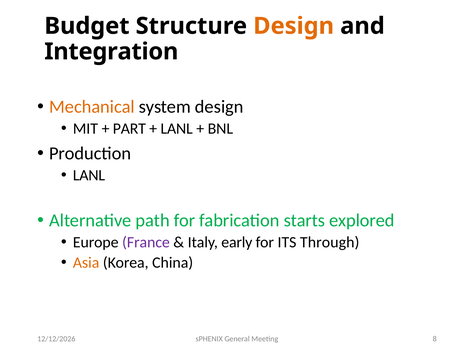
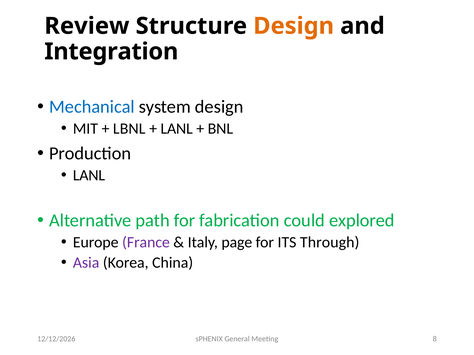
Budget: Budget -> Review
Mechanical colour: orange -> blue
PART: PART -> LBNL
starts: starts -> could
early: early -> page
Asia colour: orange -> purple
